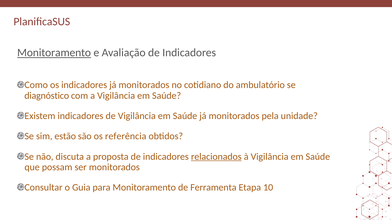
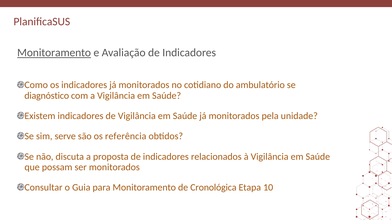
estão: estão -> serve
relacionados underline: present -> none
Ferramenta: Ferramenta -> Cronológica
